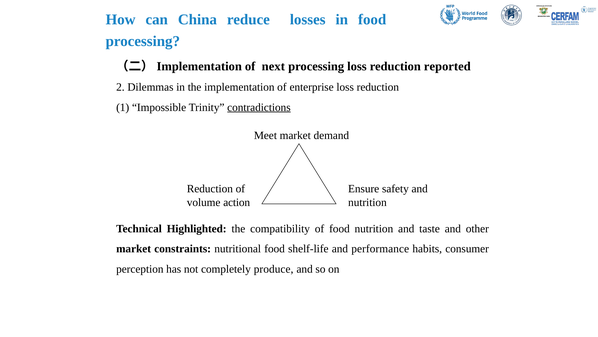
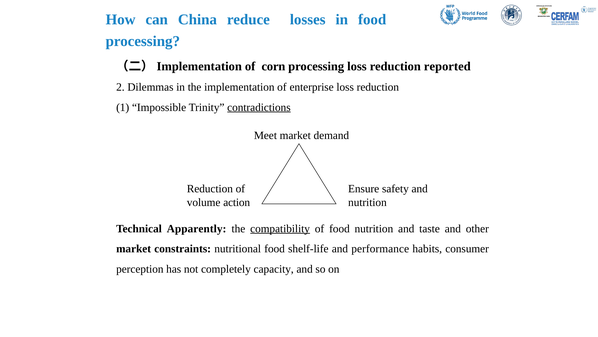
next: next -> corn
Highlighted: Highlighted -> Apparently
compatibility underline: none -> present
produce: produce -> capacity
